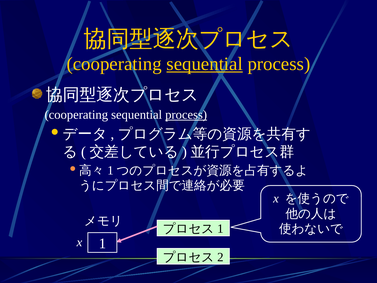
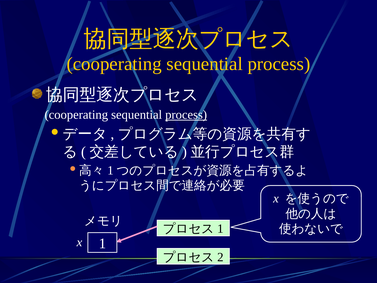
sequential at (205, 64) underline: present -> none
